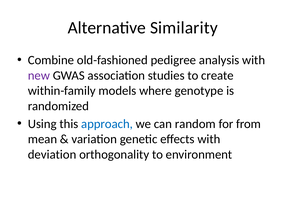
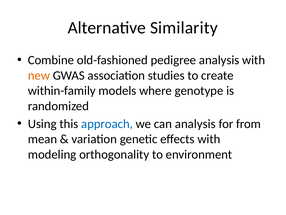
new colour: purple -> orange
can random: random -> analysis
deviation: deviation -> modeling
